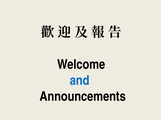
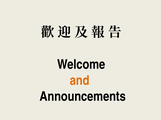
and colour: blue -> orange
